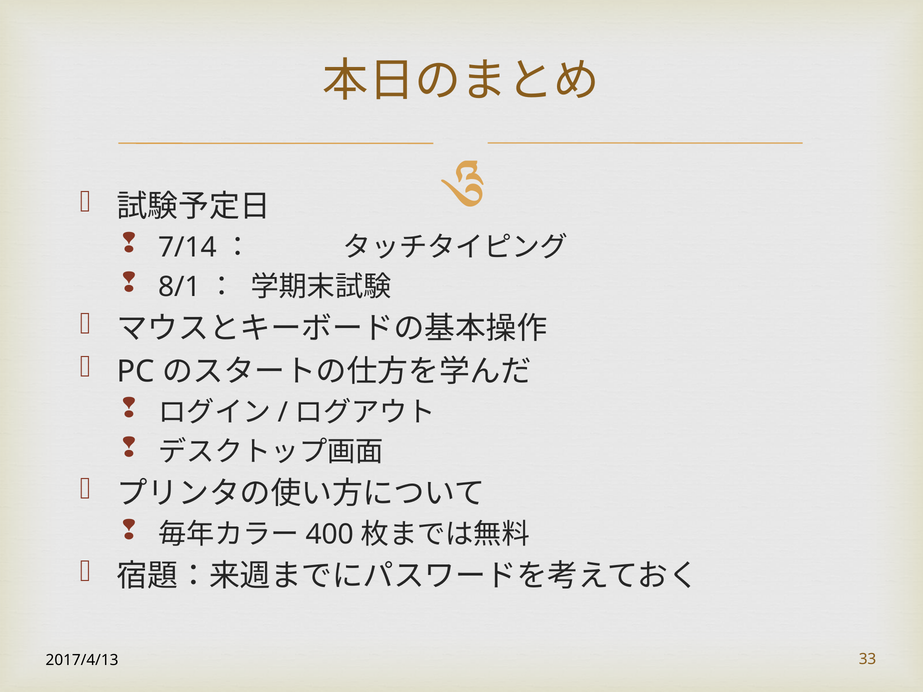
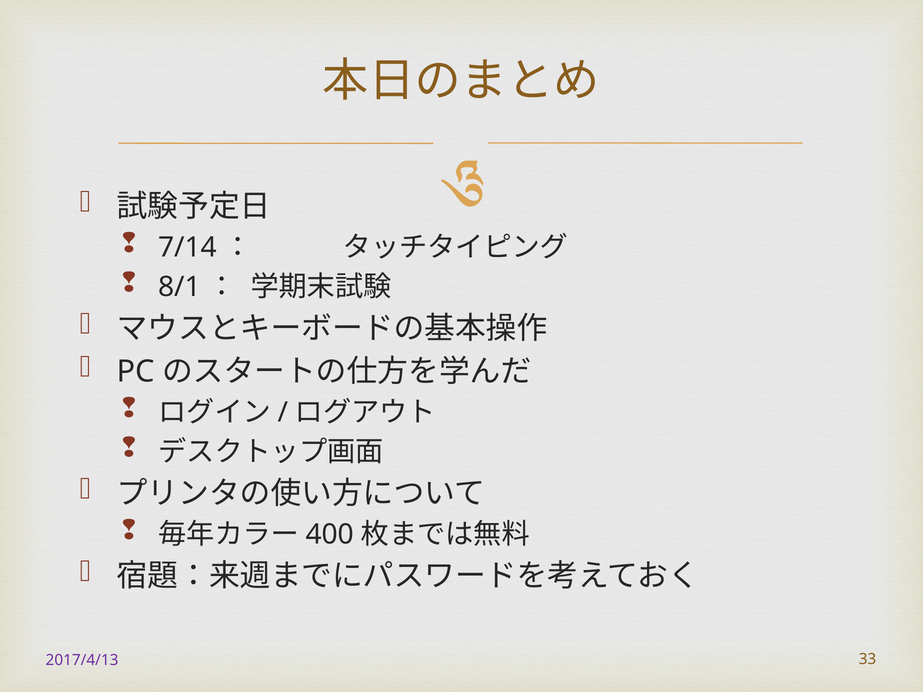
2017/4/13 colour: black -> purple
